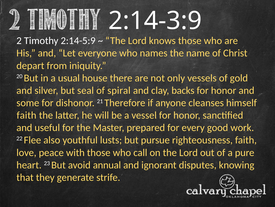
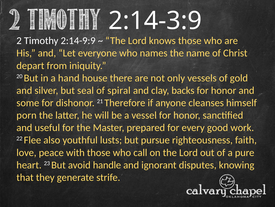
2:14-5:9: 2:14-5:9 -> 2:14-9:9
usual: usual -> hand
faith at (27, 115): faith -> porn
annual: annual -> handle
